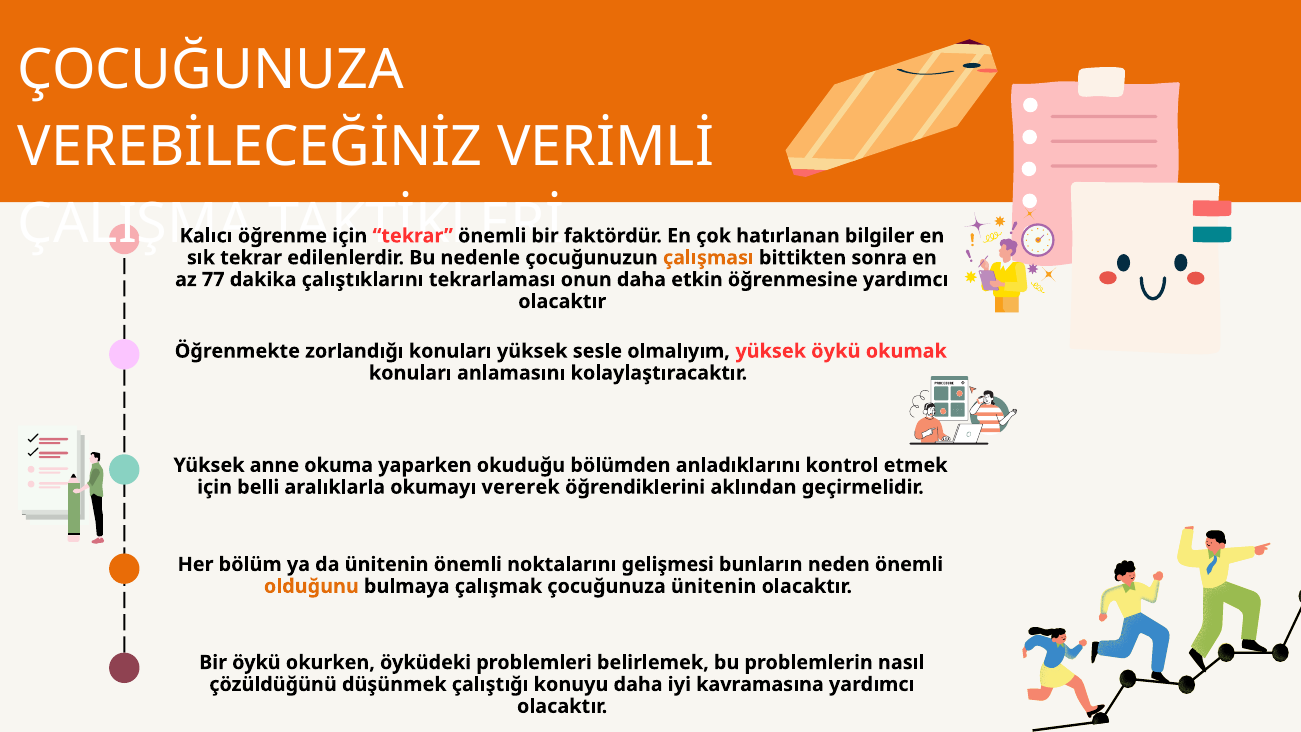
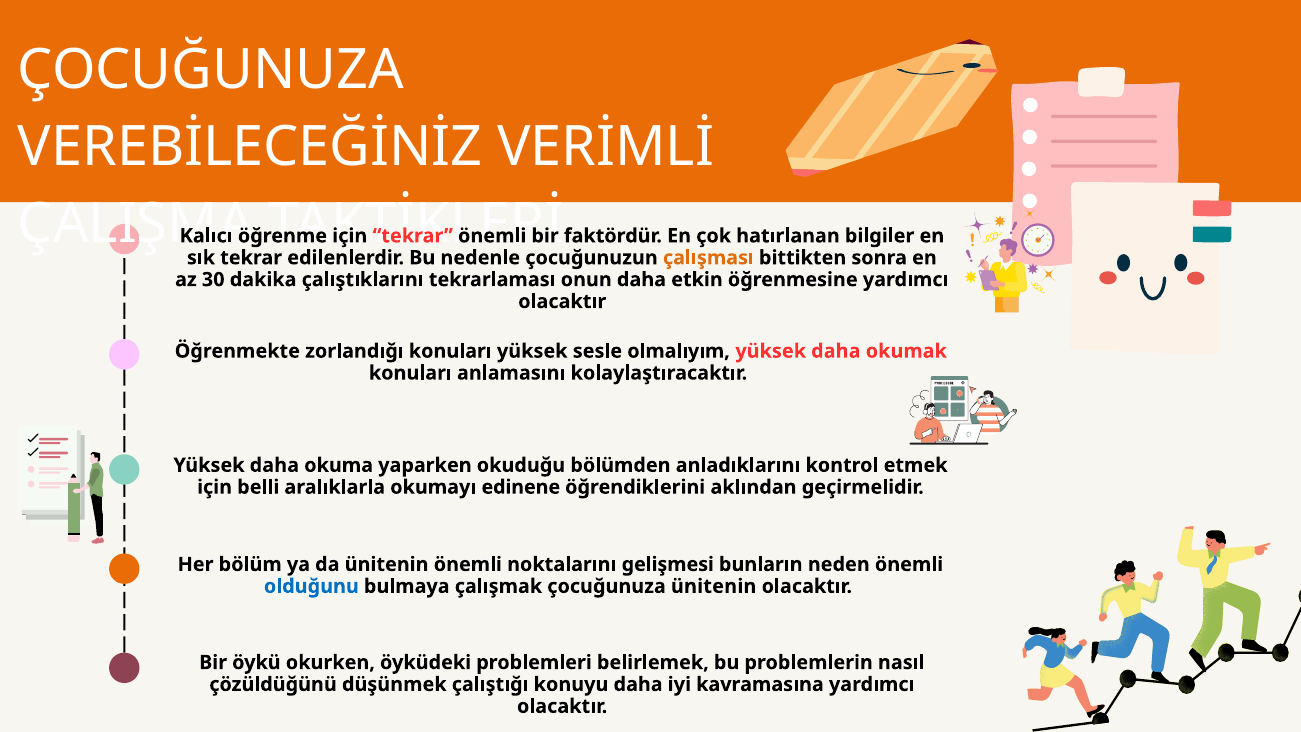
77: 77 -> 30
öykü at (836, 351): öykü -> daha
anne at (274, 465): anne -> daha
vererek: vererek -> edinene
olduğunu colour: orange -> blue
